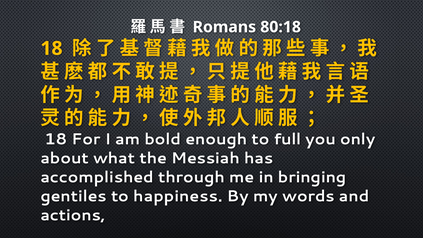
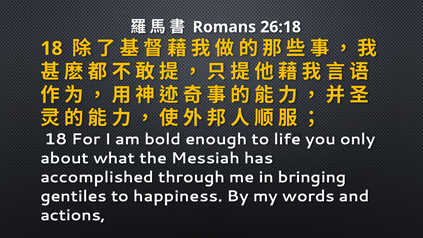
80:18: 80:18 -> 26:18
full: full -> life
